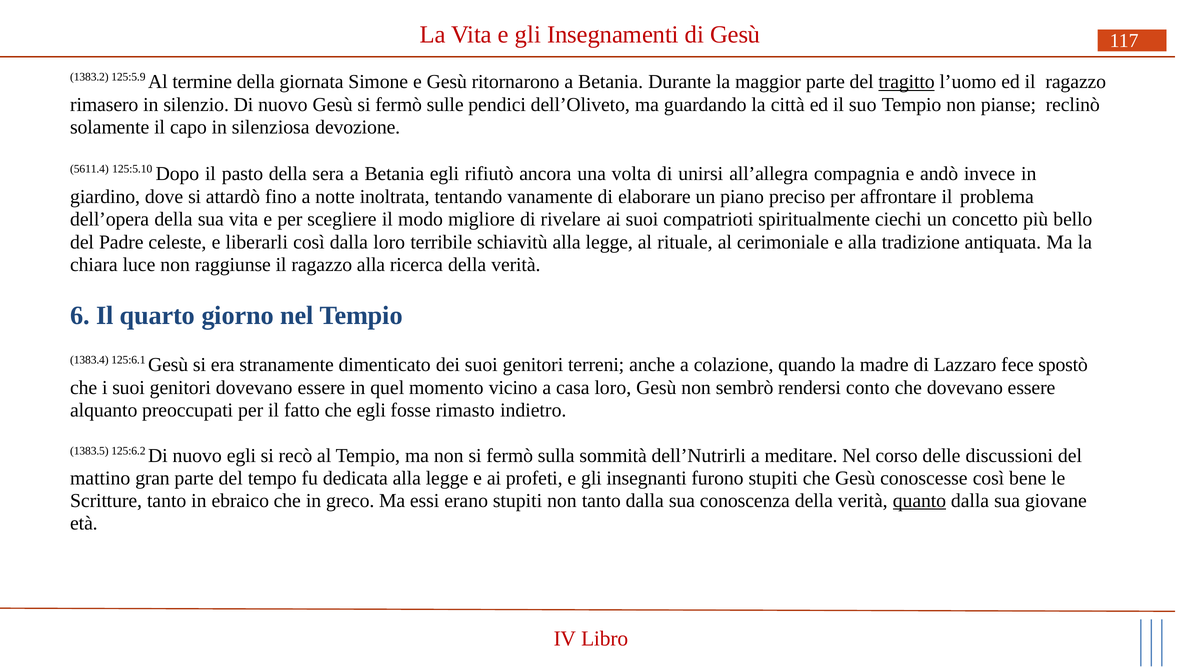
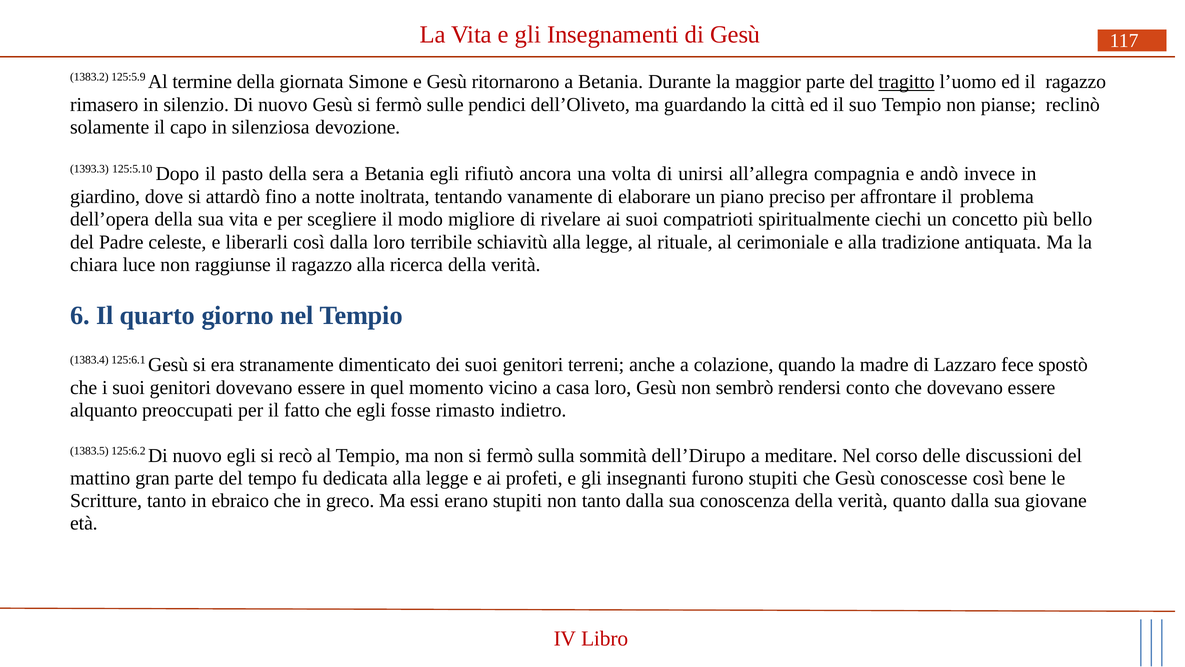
5611.4: 5611.4 -> 1393.3
dell’Nutrirli: dell’Nutrirli -> dell’Dirupo
quanto underline: present -> none
